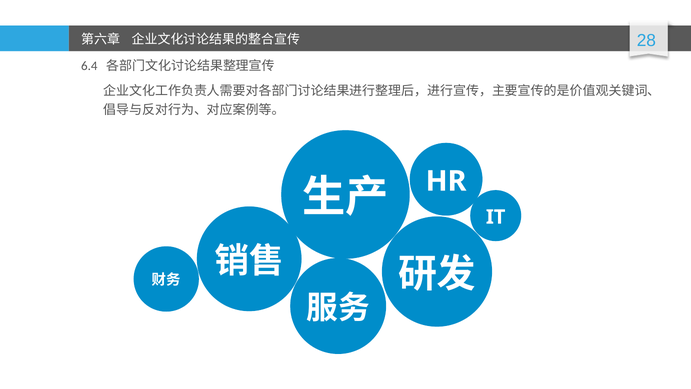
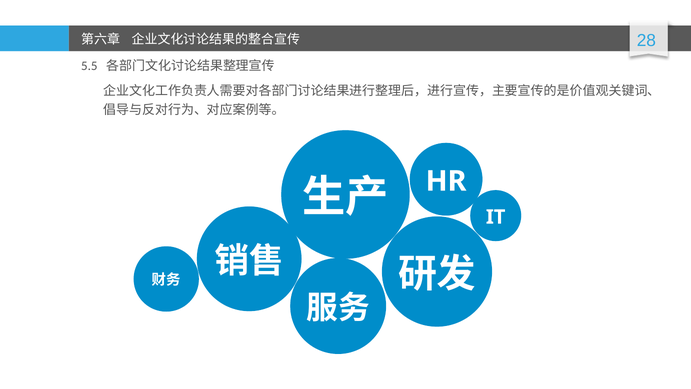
6.4: 6.4 -> 5.5
